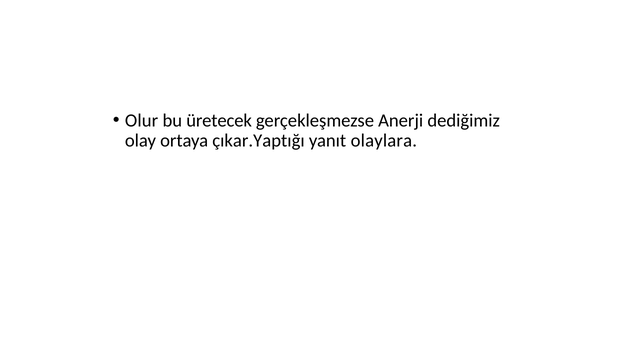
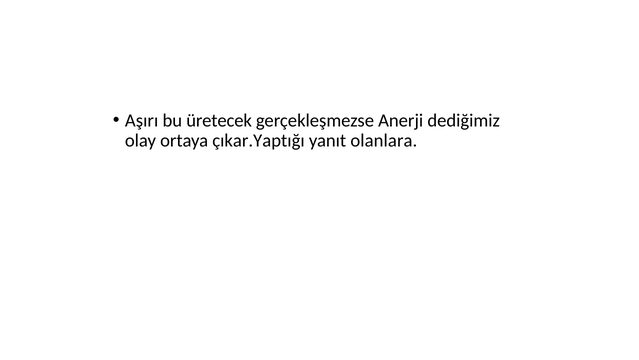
Olur: Olur -> Aşırı
olaylara: olaylara -> olanlara
